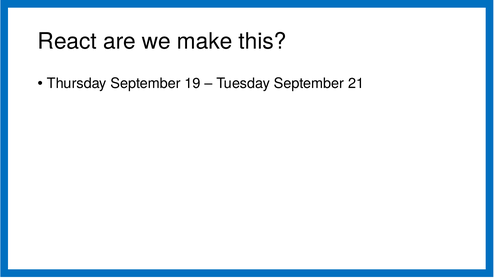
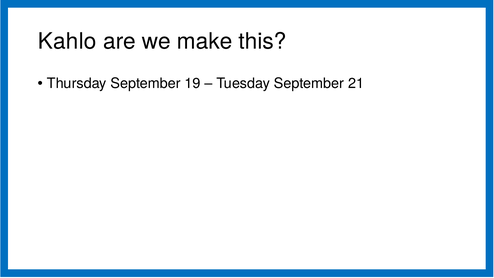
React: React -> Kahlo
